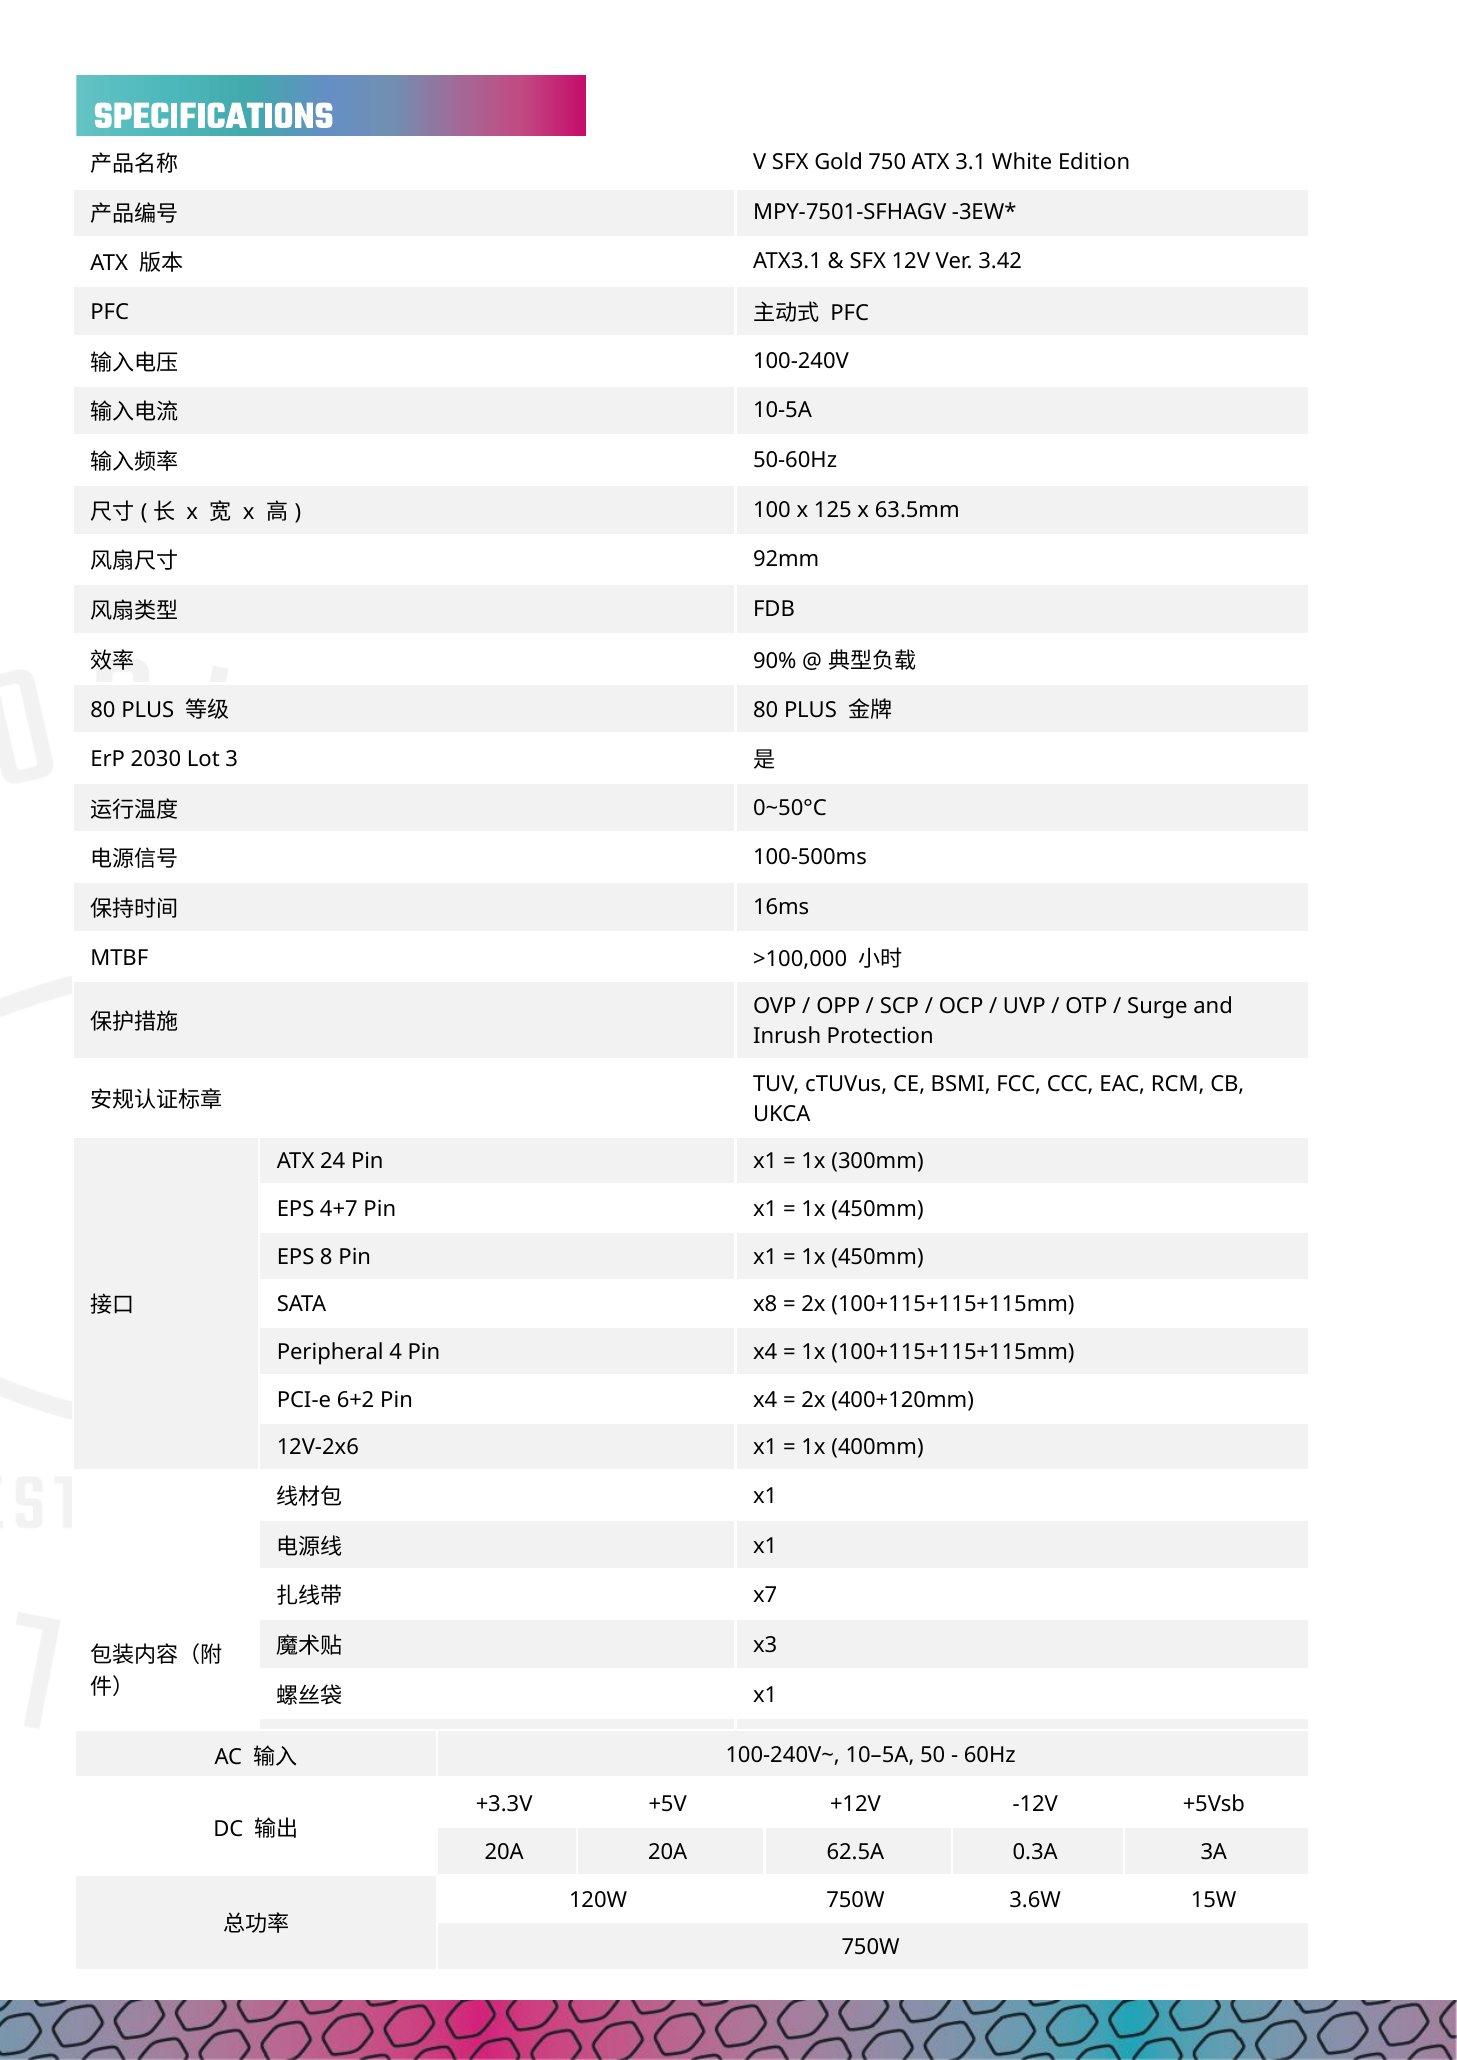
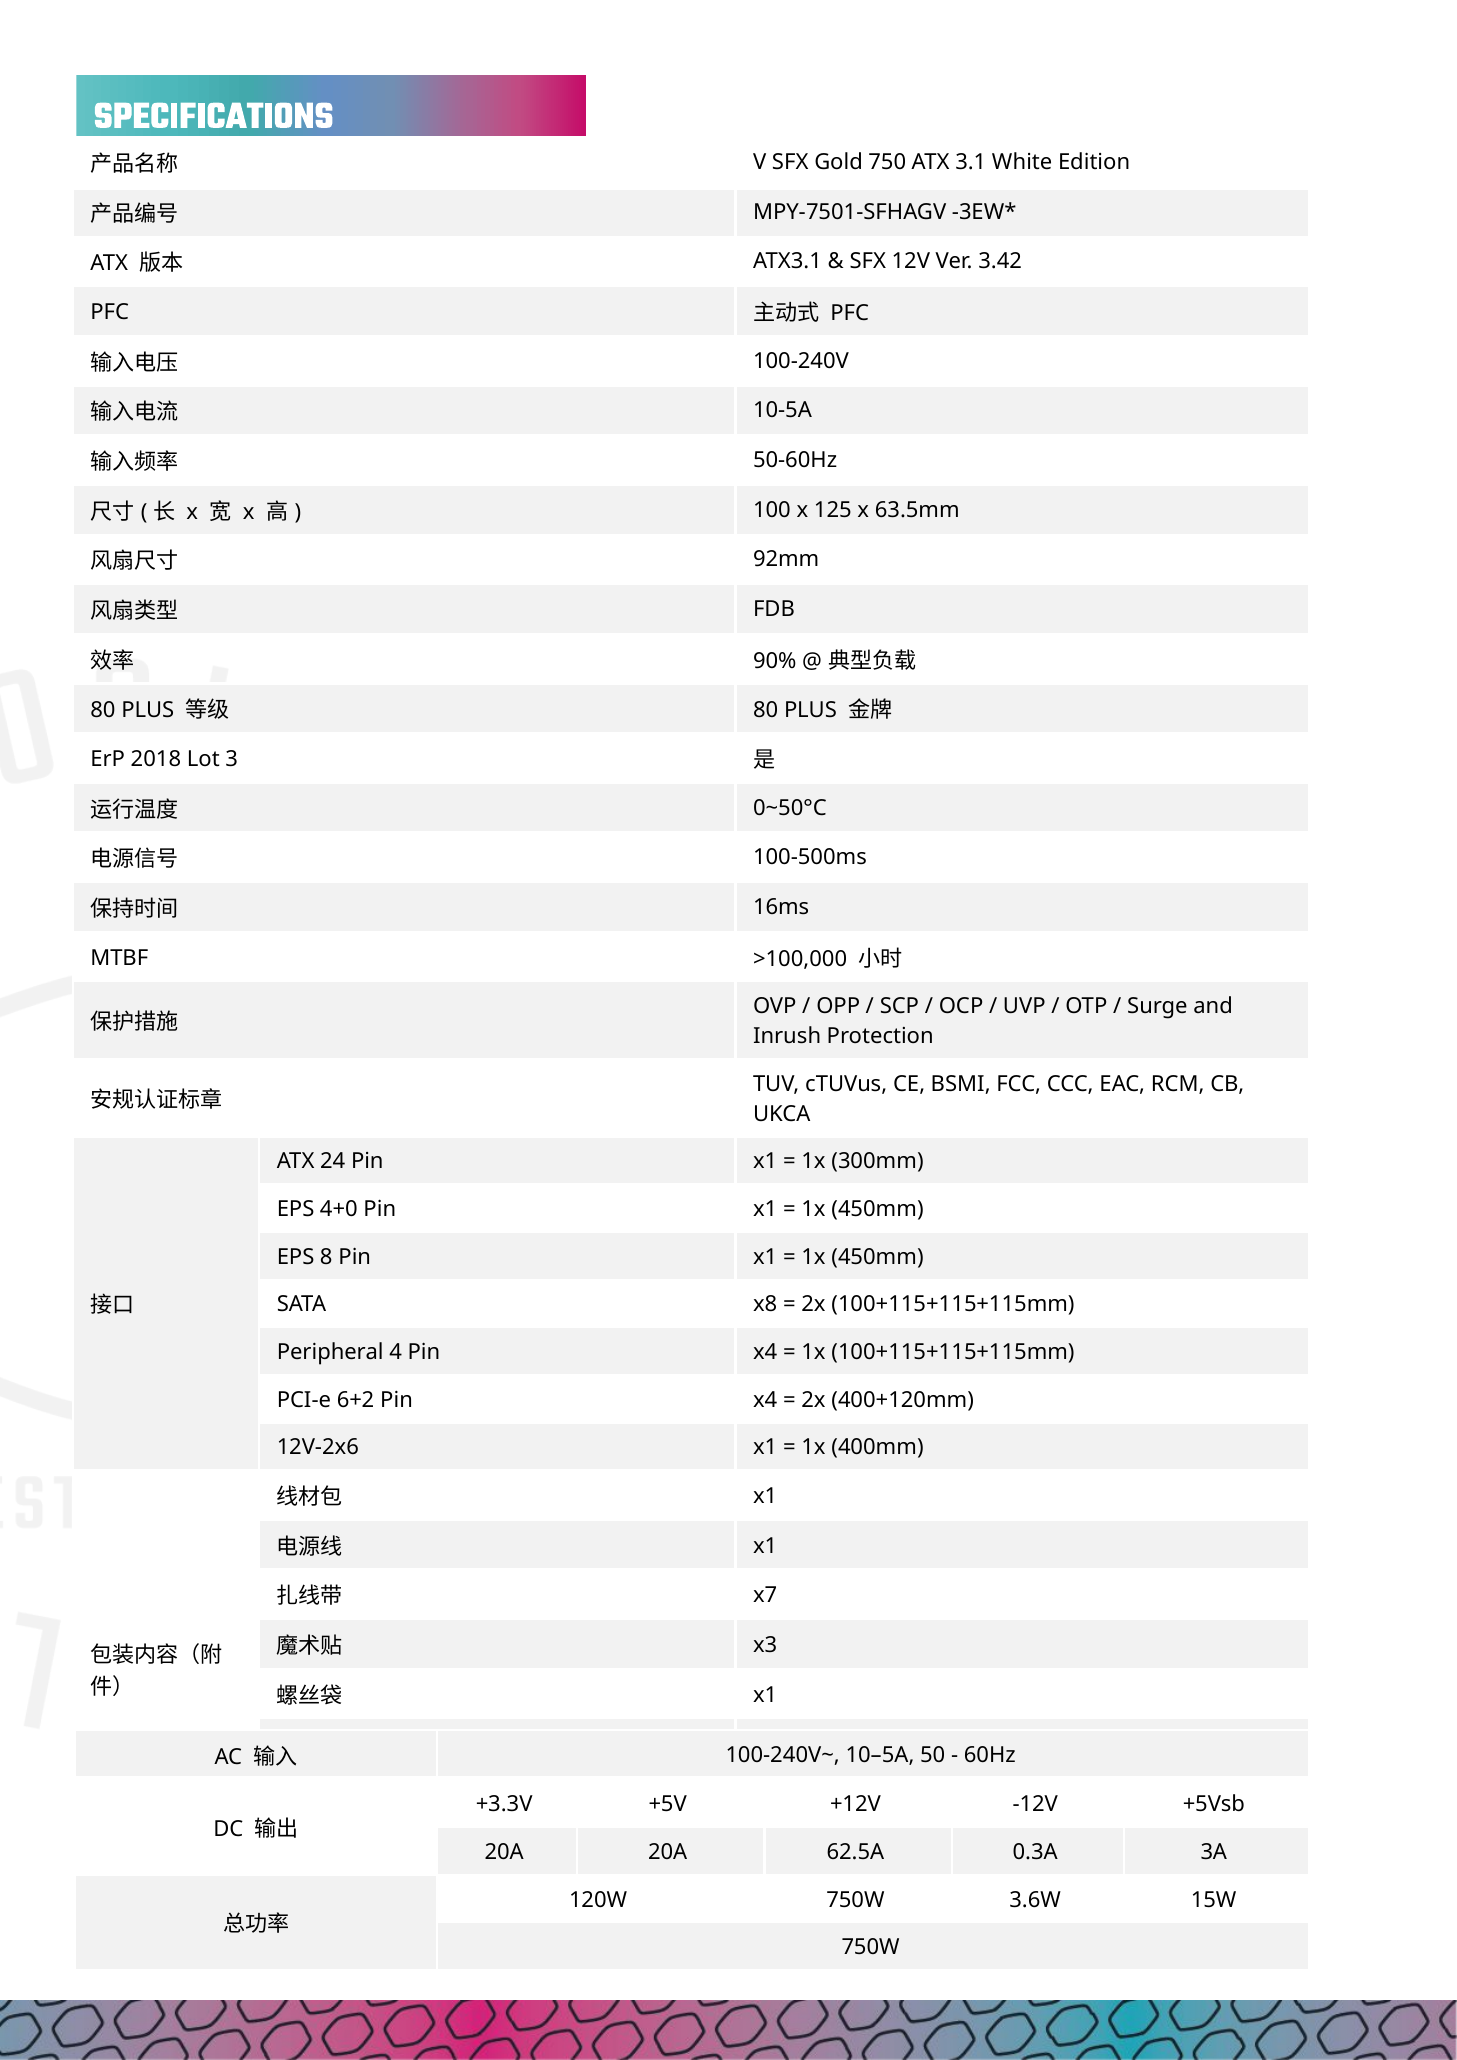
2030: 2030 -> 2018
4+7: 4+7 -> 4+0
